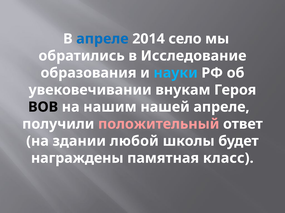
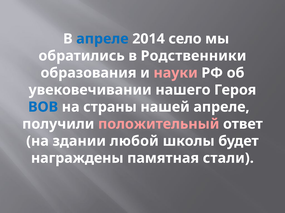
Исследование: Исследование -> Родственники
науки colour: light blue -> pink
внукам: внукам -> нашего
ВОВ colour: black -> blue
нашим: нашим -> страны
класс: класс -> стали
